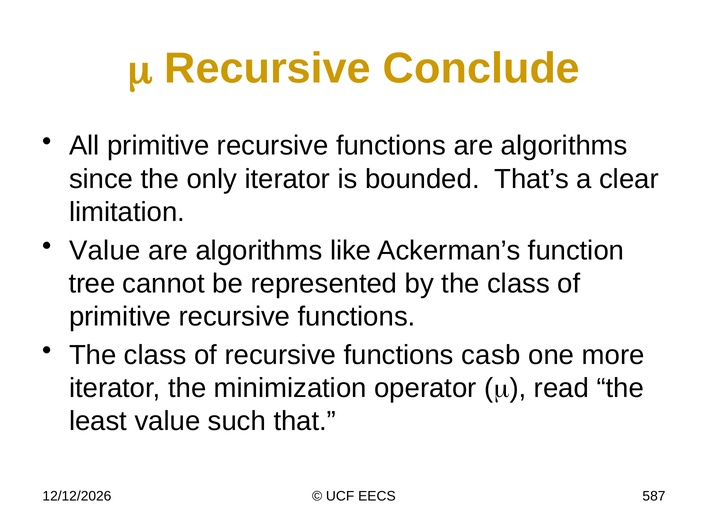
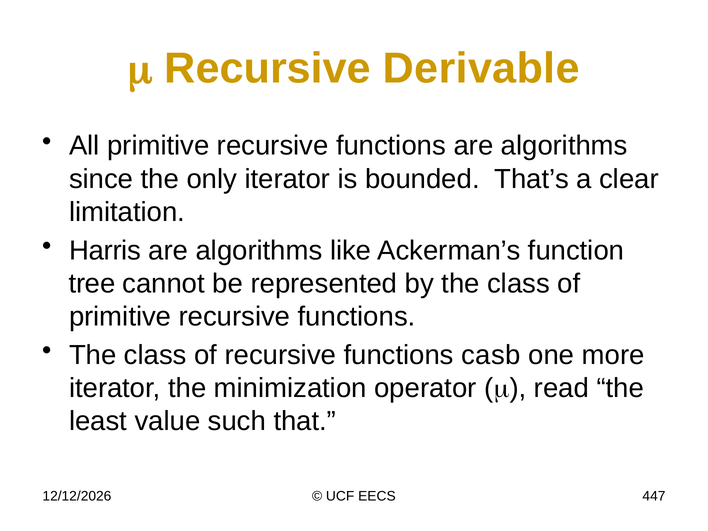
Conclude: Conclude -> Derivable
Value at (105, 251): Value -> Harris
587: 587 -> 447
